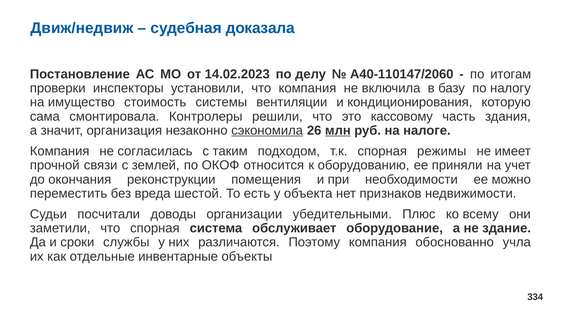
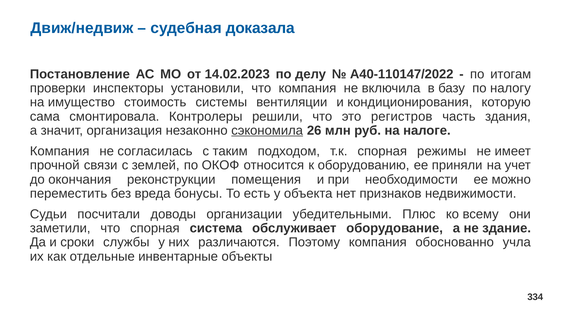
А40-110147/2060: А40-110147/2060 -> А40-110147/2022
кассовому: кассовому -> регистров
млн underline: present -> none
шестой: шестой -> бонусы
